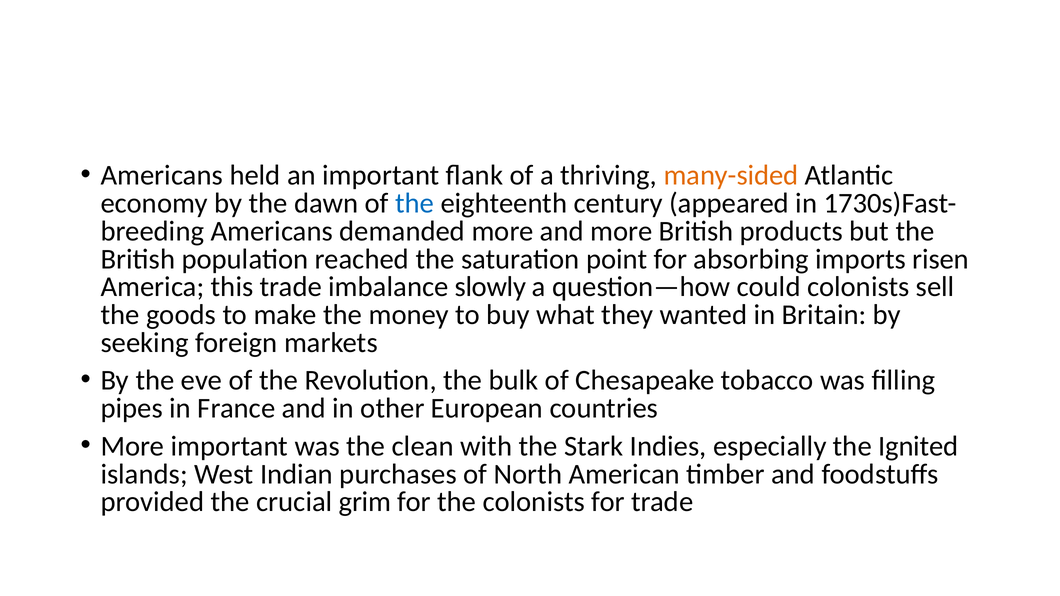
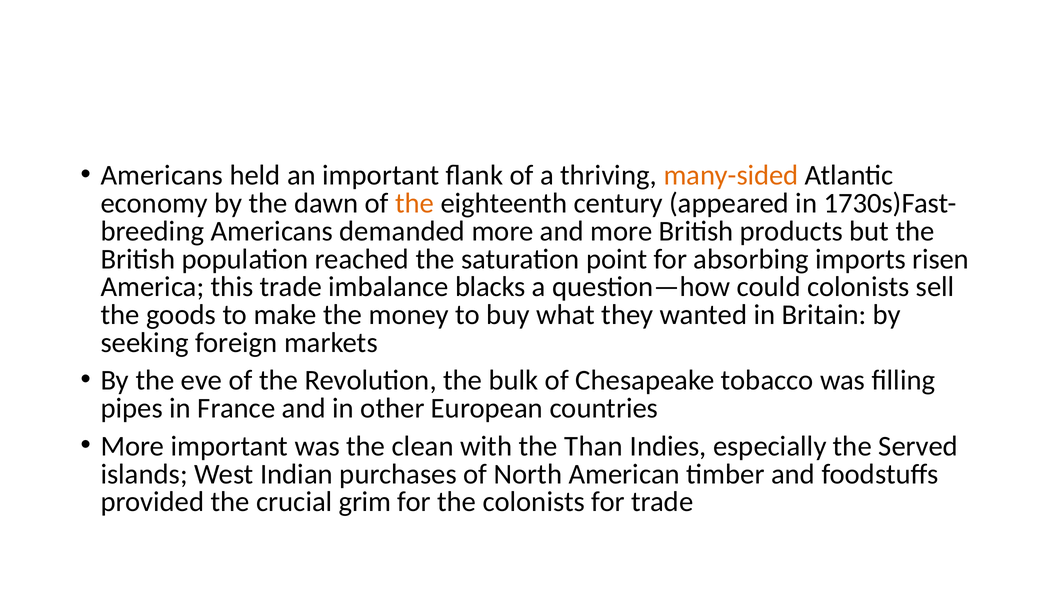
the at (415, 203) colour: blue -> orange
slowly: slowly -> blacks
Stark: Stark -> Than
Ignited: Ignited -> Served
